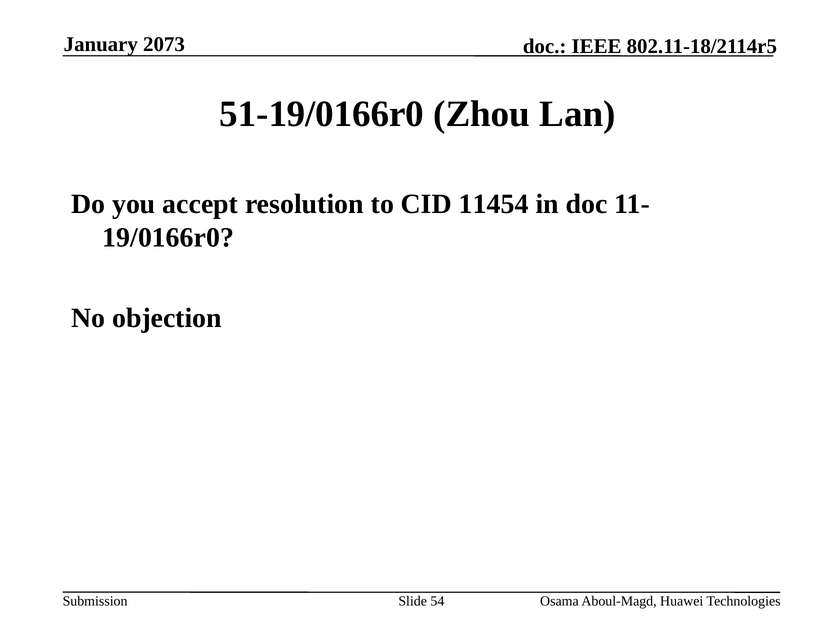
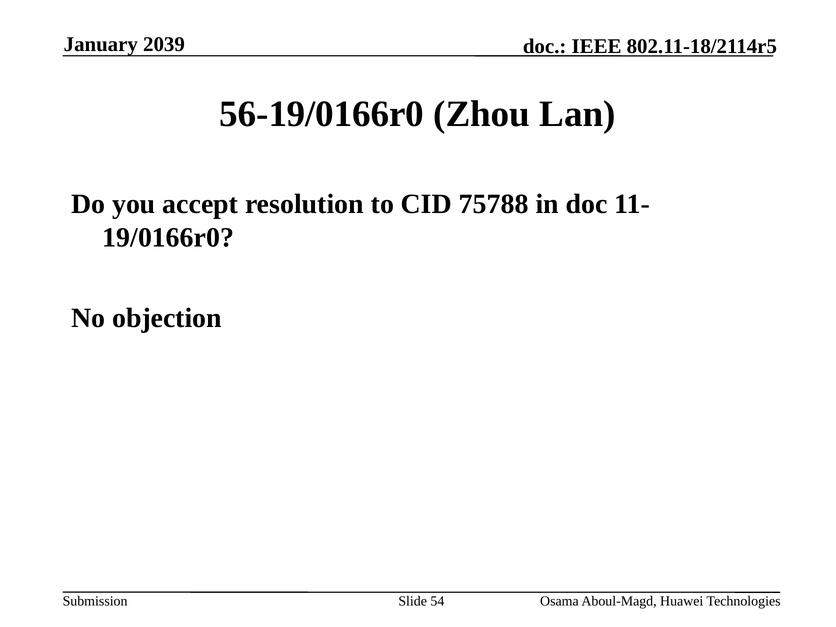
2073: 2073 -> 2039
51-19/0166r0: 51-19/0166r0 -> 56-19/0166r0
11454: 11454 -> 75788
